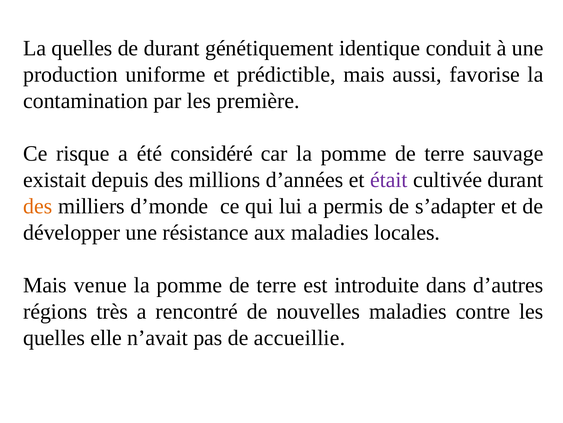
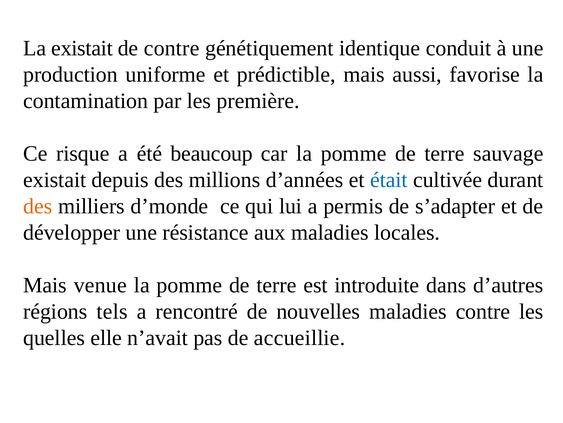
La quelles: quelles -> existait
de durant: durant -> contre
considéré: considéré -> beaucoup
était colour: purple -> blue
très: très -> tels
